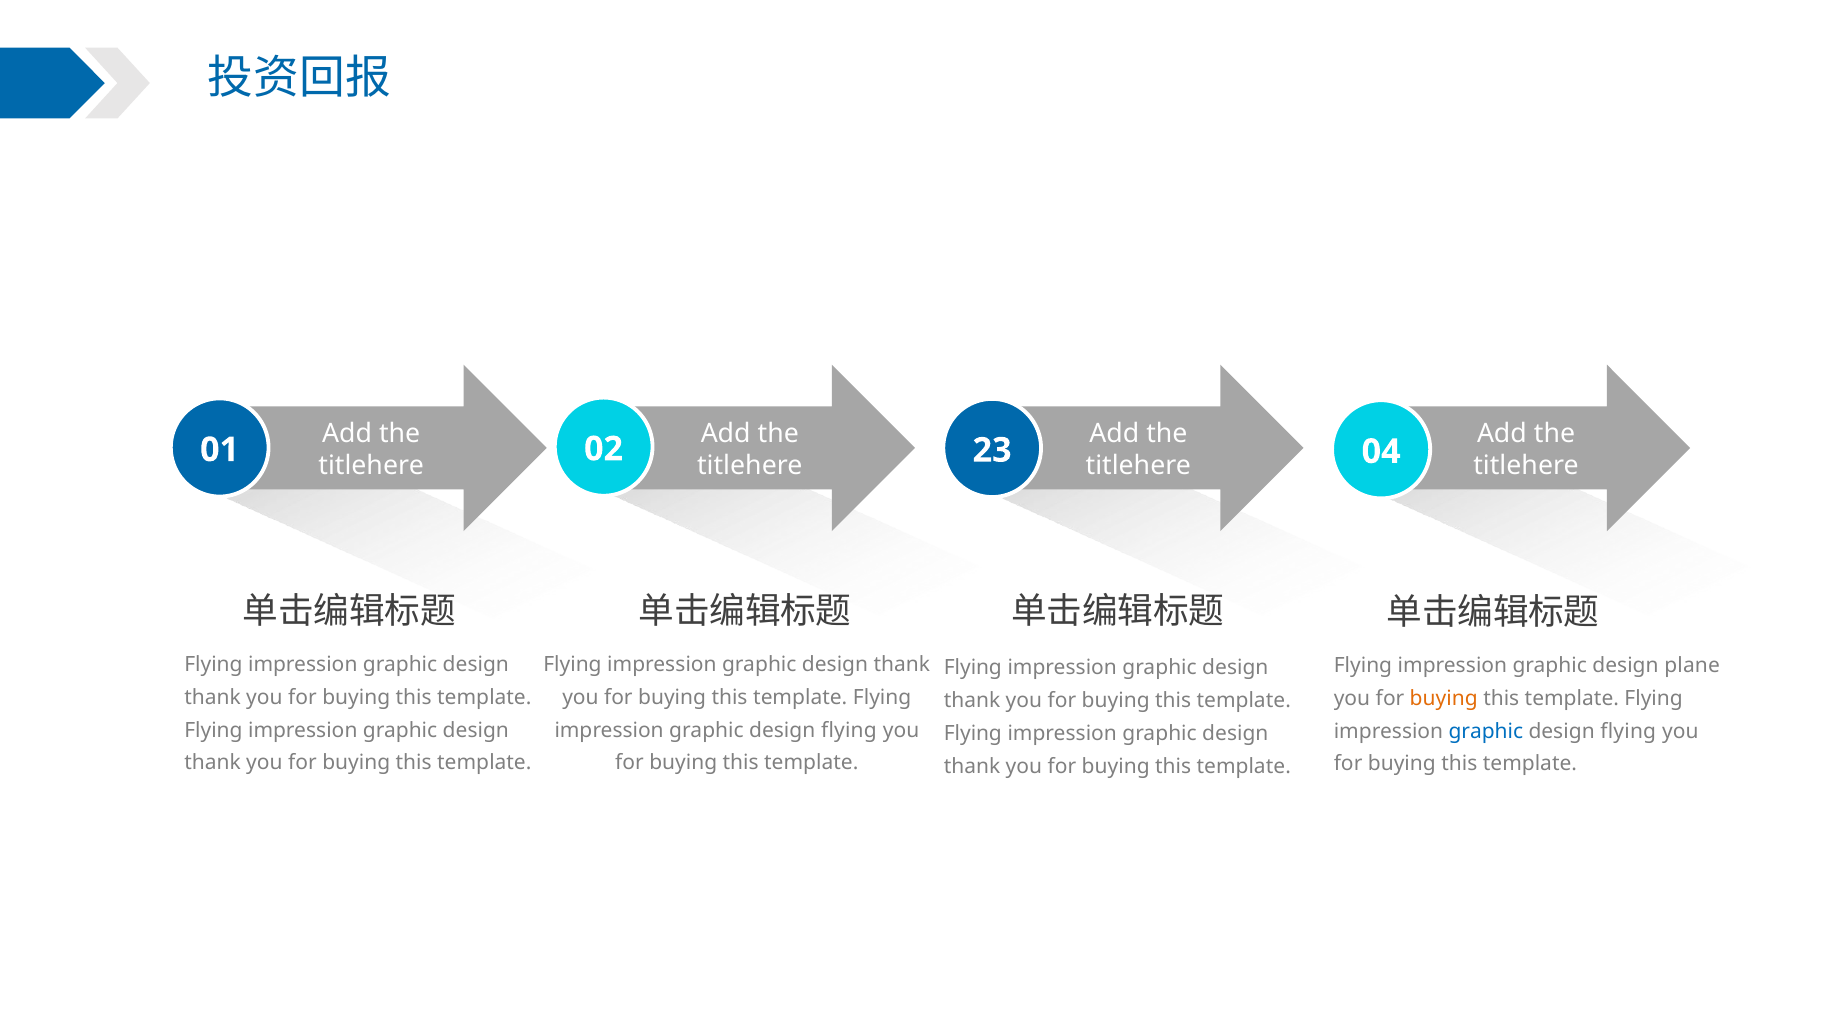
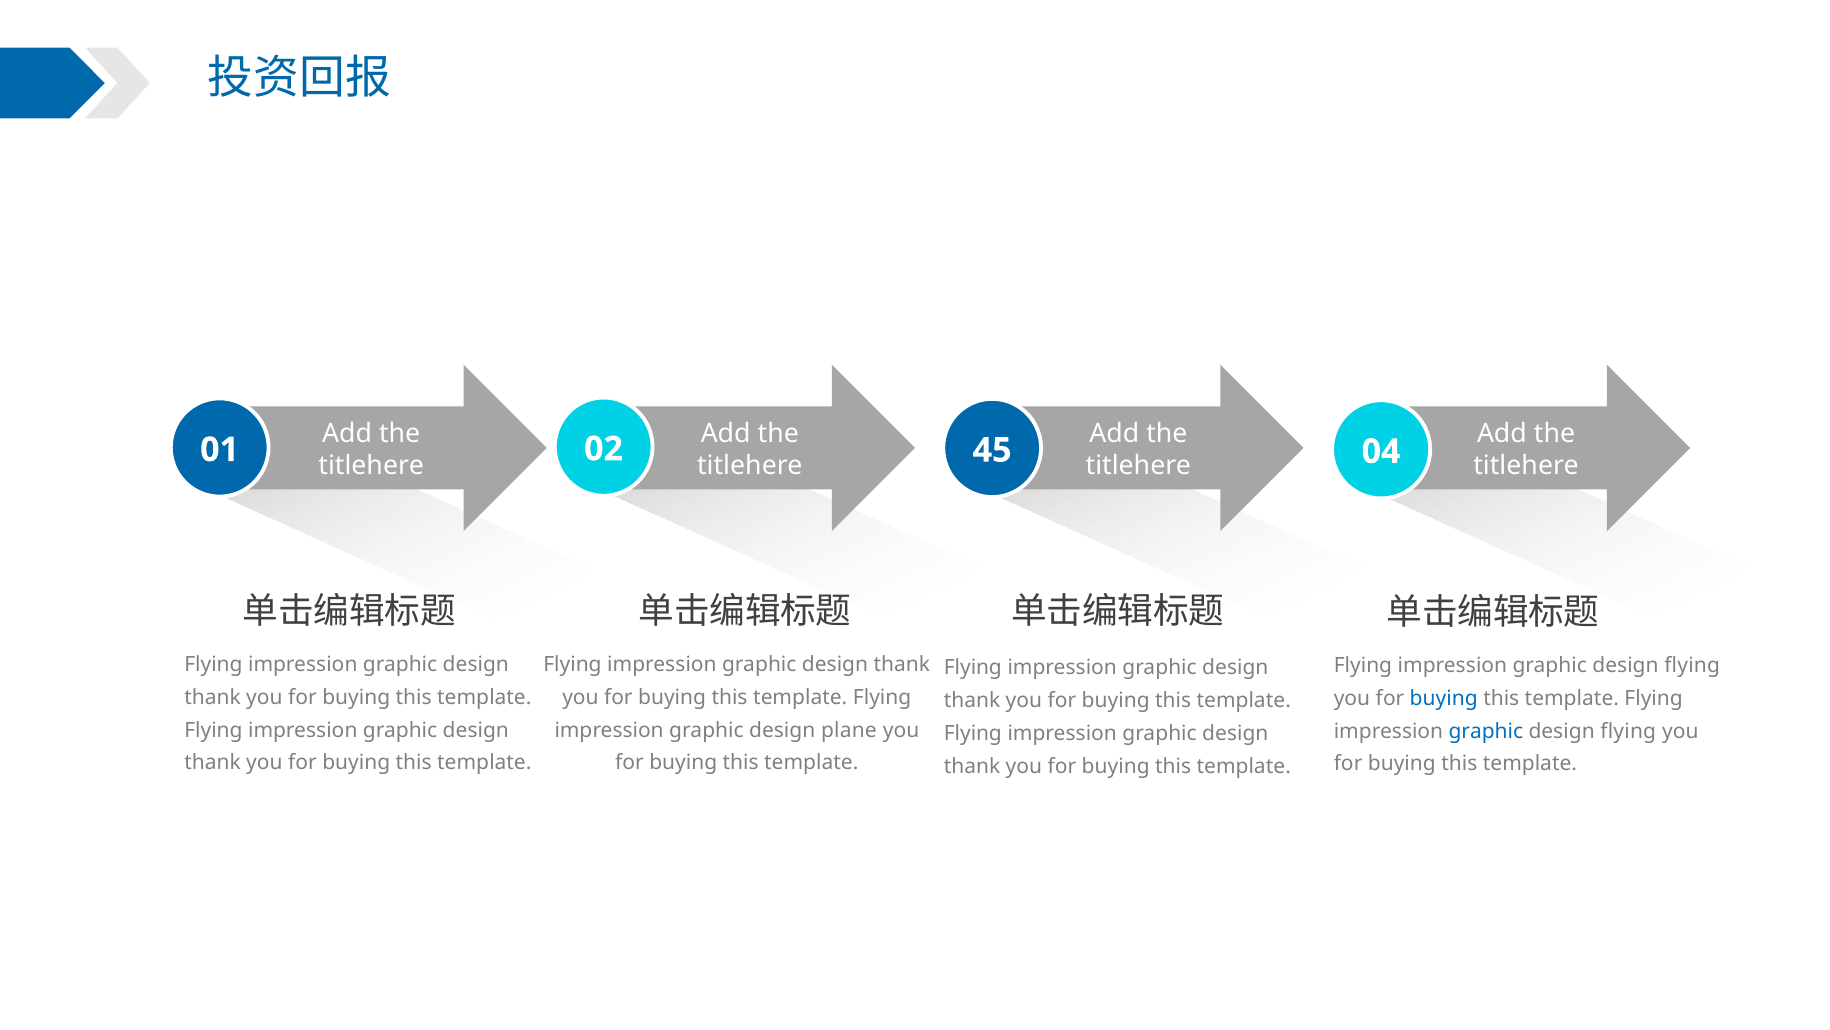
23: 23 -> 45
plane at (1692, 665): plane -> flying
buying at (1444, 698) colour: orange -> blue
flying at (849, 730): flying -> plane
